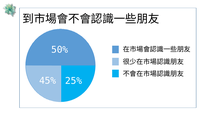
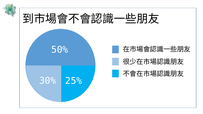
45%: 45% -> 30%
